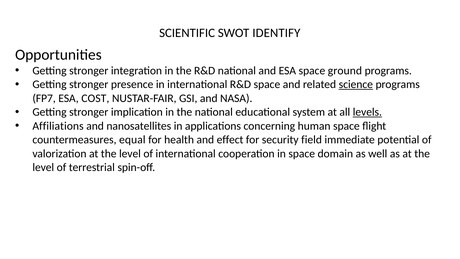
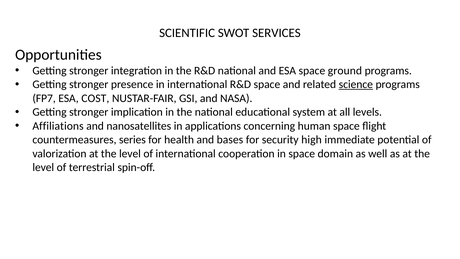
IDENTIFY: IDENTIFY -> SERVICES
levels underline: present -> none
equal: equal -> series
effect: effect -> bases
field: field -> high
